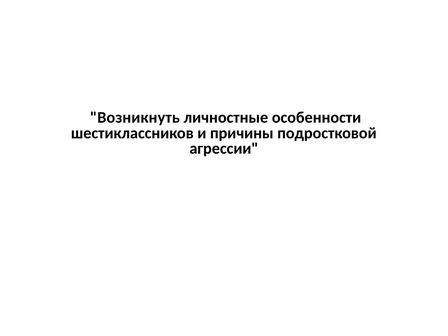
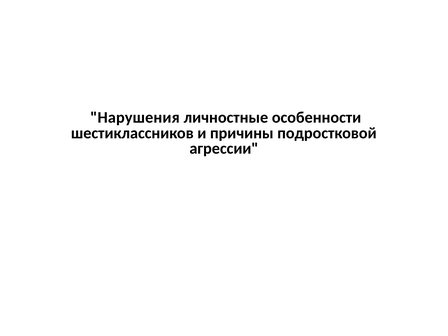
Возникнуть: Возникнуть -> Нарушения
